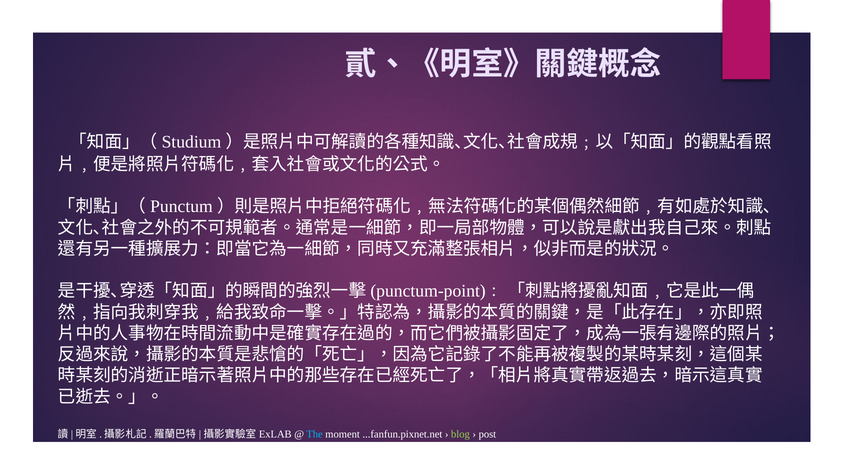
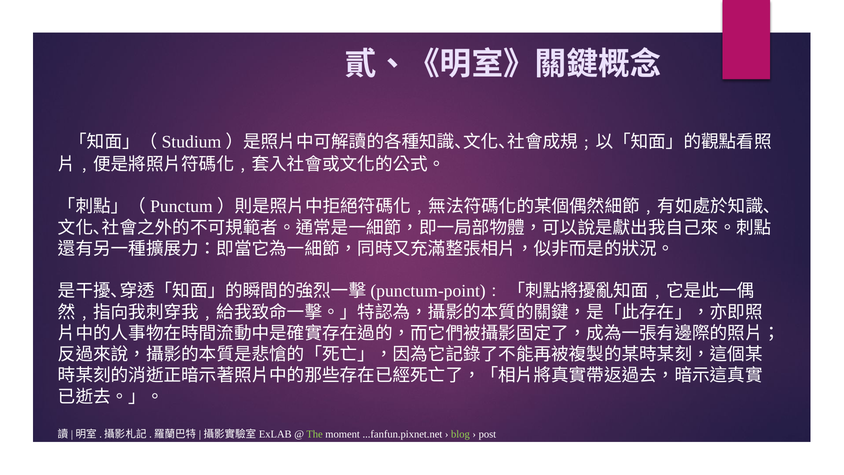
The colour: light blue -> light green
